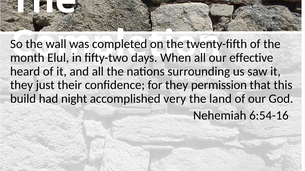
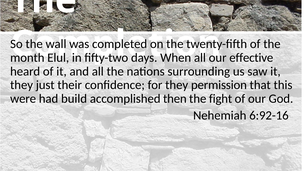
build: build -> were
night: night -> build
very: very -> then
land: land -> fight
6:54-16: 6:54-16 -> 6:92-16
